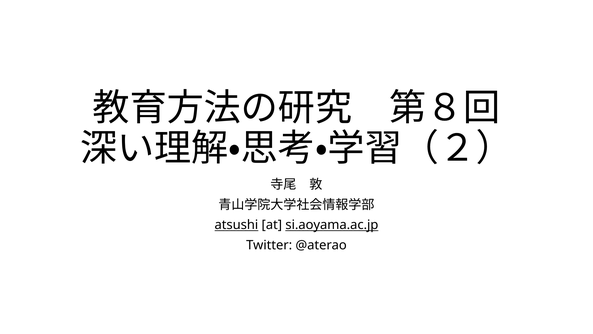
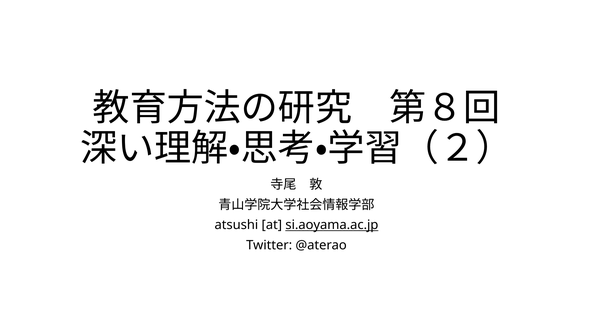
atsushi underline: present -> none
